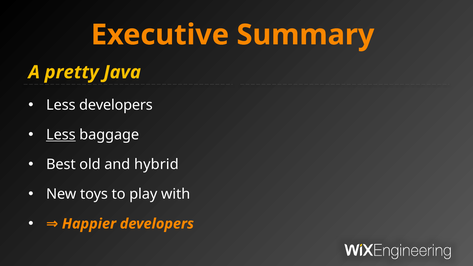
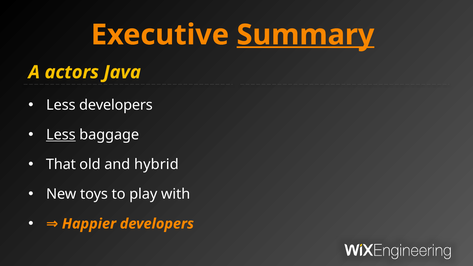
Summary underline: none -> present
pretty: pretty -> actors
Best: Best -> That
